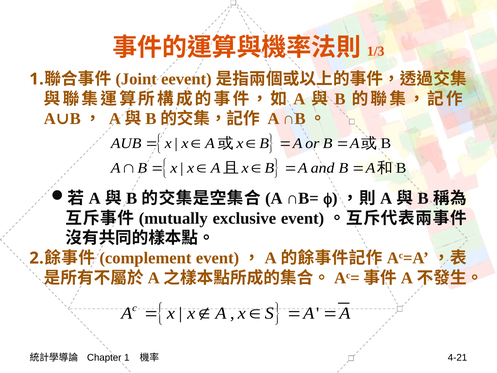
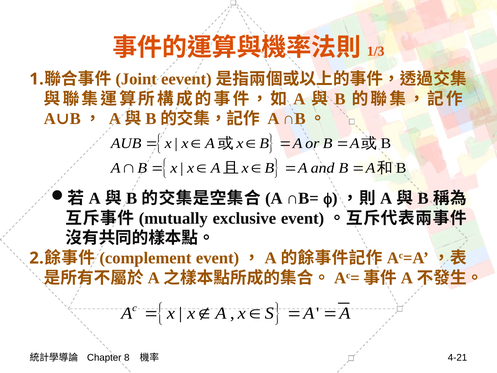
Chapter 1: 1 -> 8
